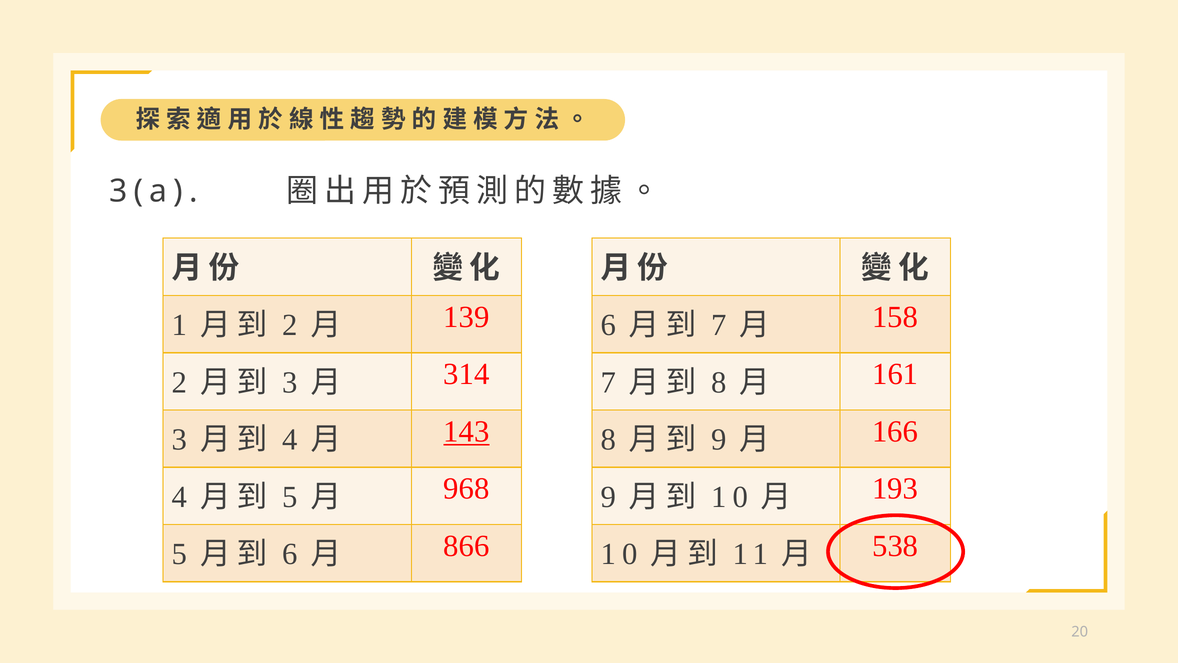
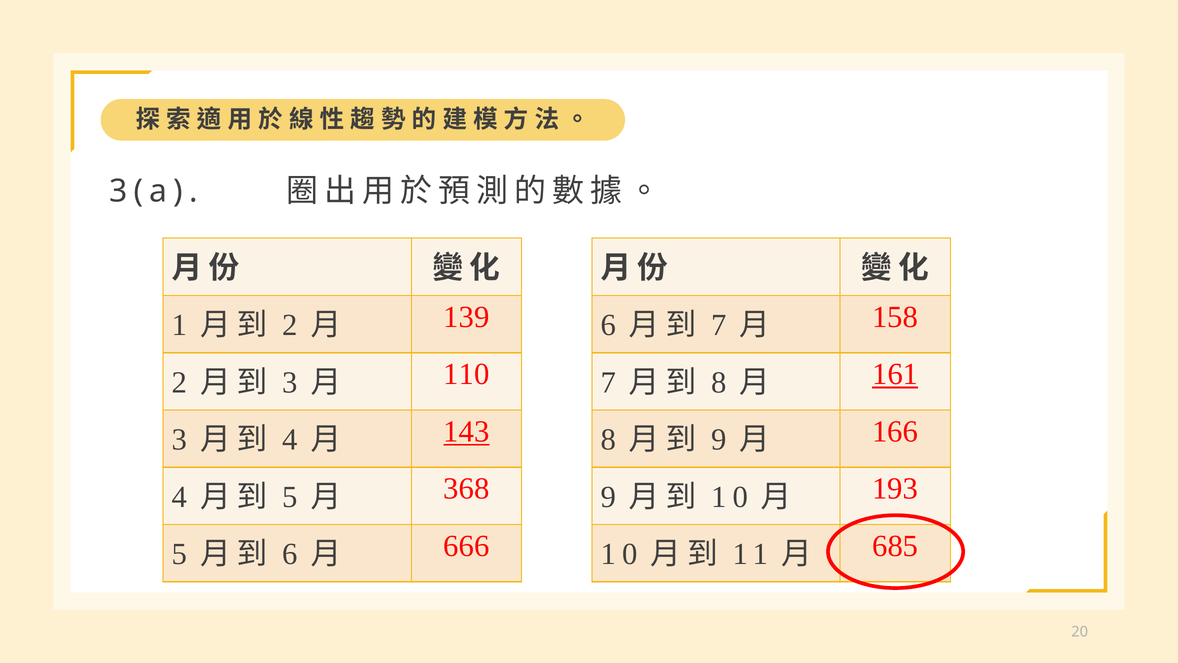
314: 314 -> 110
161 underline: none -> present
968: 968 -> 368
866: 866 -> 666
538: 538 -> 685
